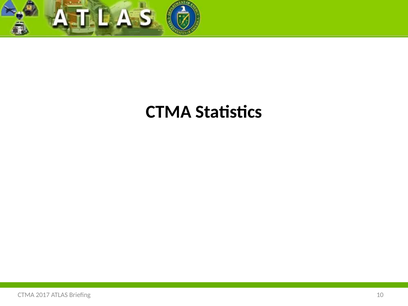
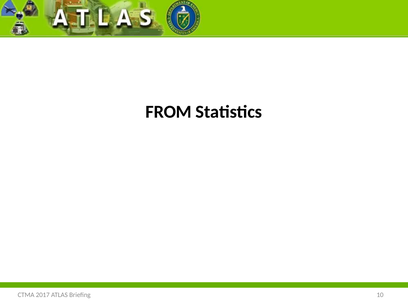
CTMA at (169, 112): CTMA -> FROM
